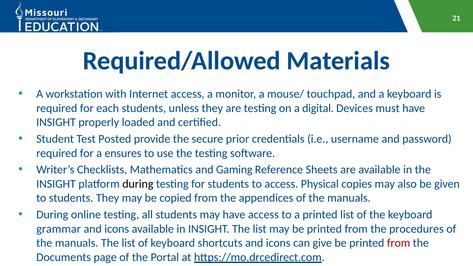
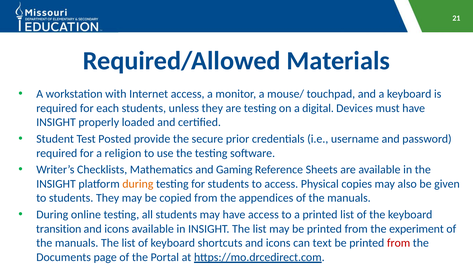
ensures: ensures -> religion
during at (138, 184) colour: black -> orange
grammar: grammar -> transition
procedures: procedures -> experiment
give: give -> text
